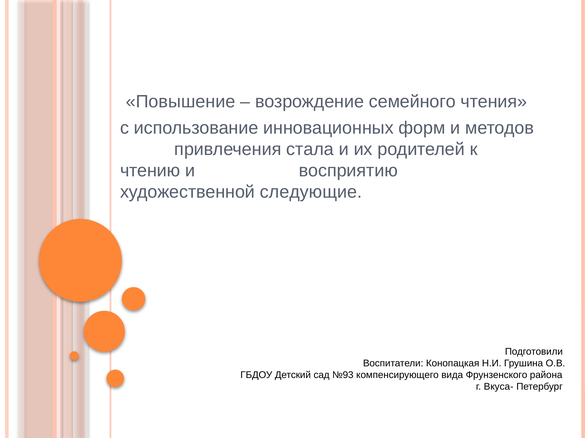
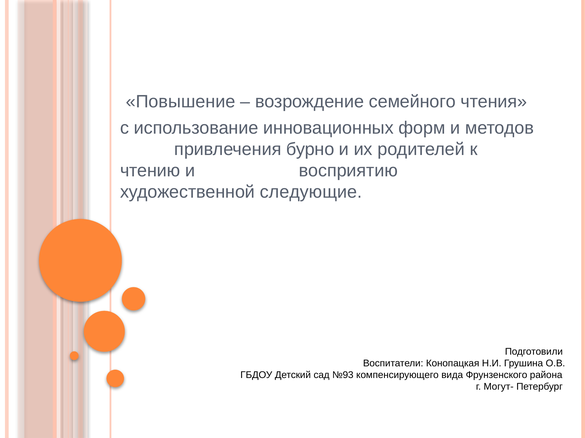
стала: стала -> бурно
Вкуса-: Вкуса- -> Могут-
